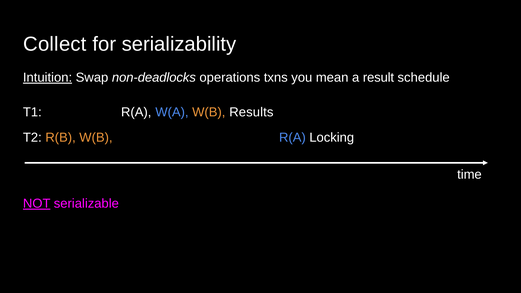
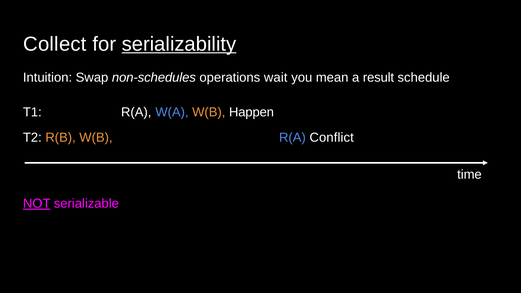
serializability underline: none -> present
Intuition underline: present -> none
non-deadlocks: non-deadlocks -> non-schedules
txns: txns -> wait
Results: Results -> Happen
Locking: Locking -> Conflict
